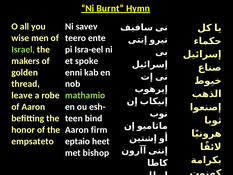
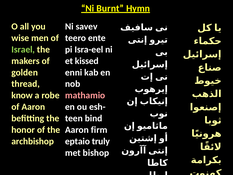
spoke: spoke -> kissed
leave: leave -> know
mathamio colour: light green -> pink
empsateto: empsateto -> archbishop
heet: heet -> truly
